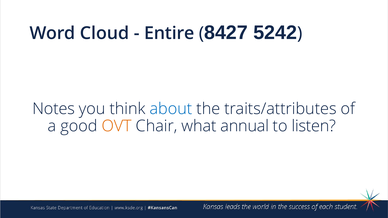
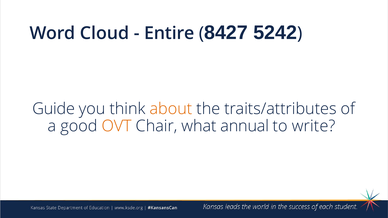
Notes: Notes -> Guide
about colour: blue -> orange
listen: listen -> write
